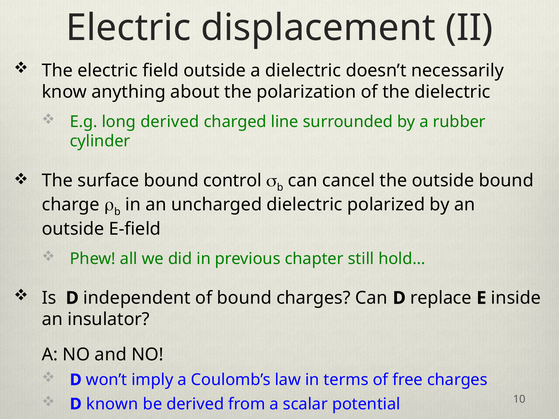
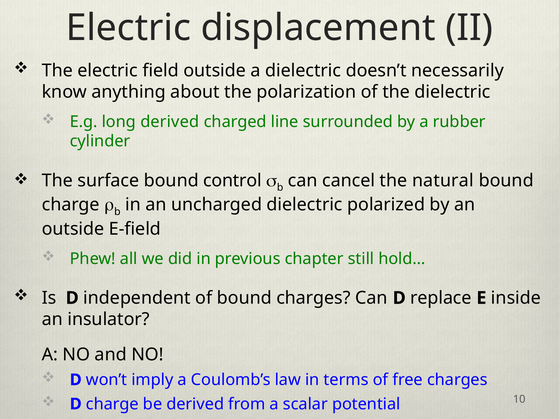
the outside: outside -> natural
D known: known -> charge
